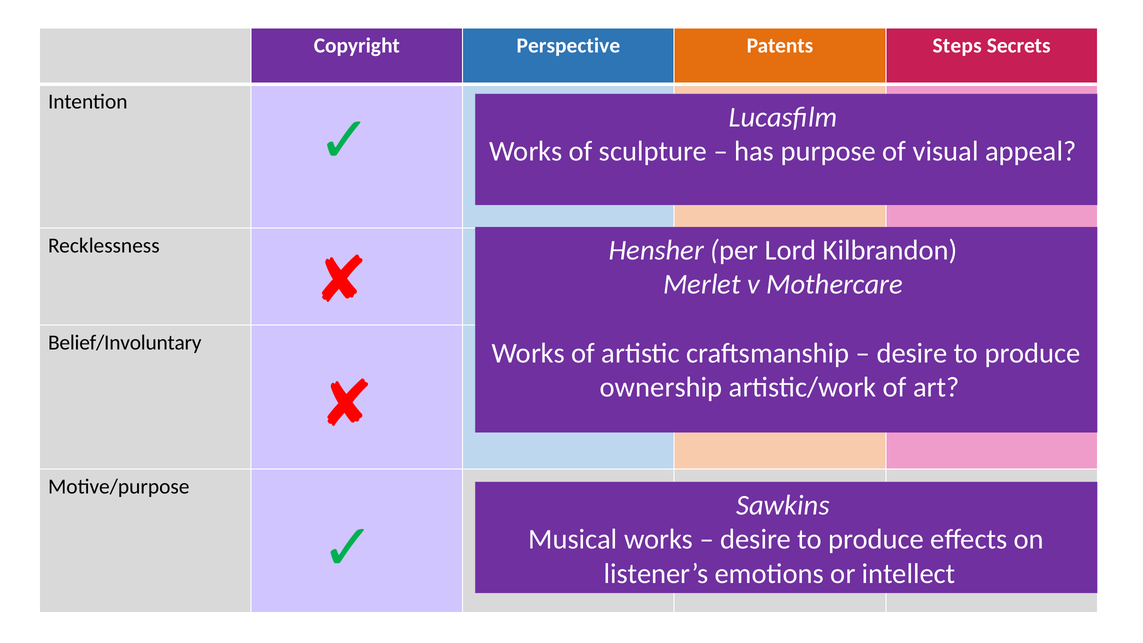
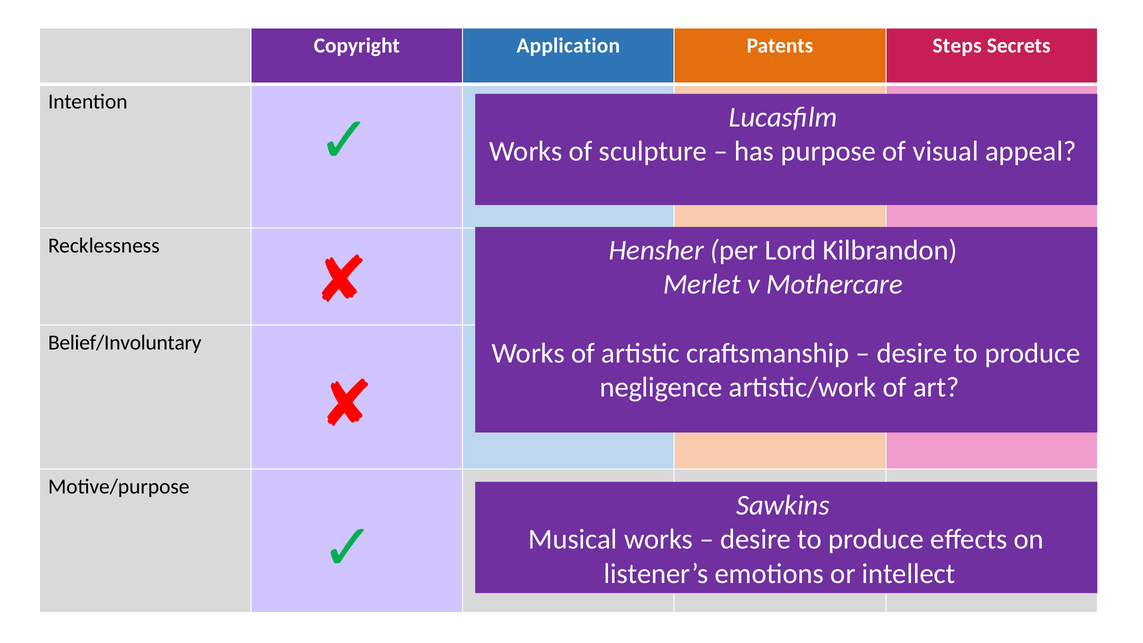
Perspective: Perspective -> Application
ownership: ownership -> negligence
